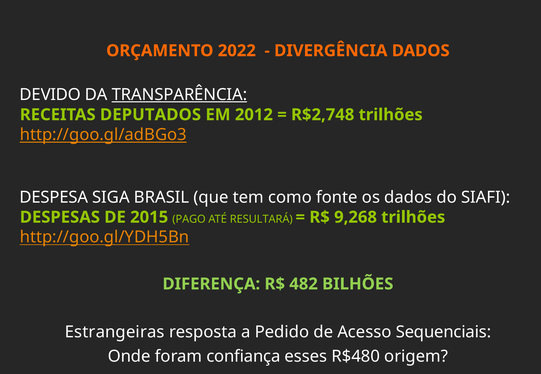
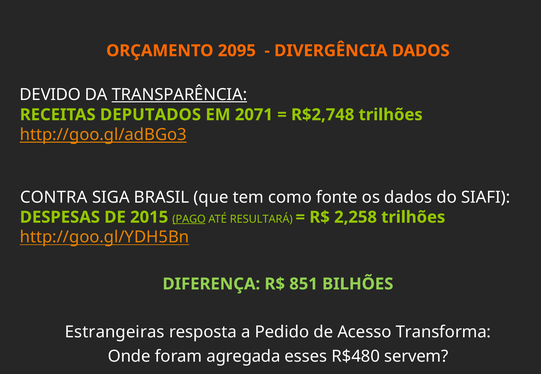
2022: 2022 -> 2095
2012: 2012 -> 2071
DESPESA: DESPESA -> CONTRA
PAGO underline: none -> present
9,268: 9,268 -> 2,258
482: 482 -> 851
Sequenciais: Sequenciais -> Transforma
confiança: confiança -> agregada
origem: origem -> servem
